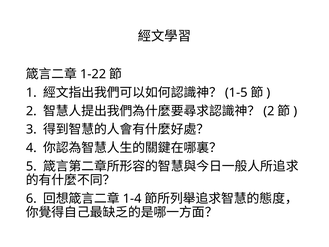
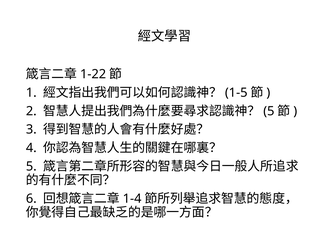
2 at (269, 111): 2 -> 5
